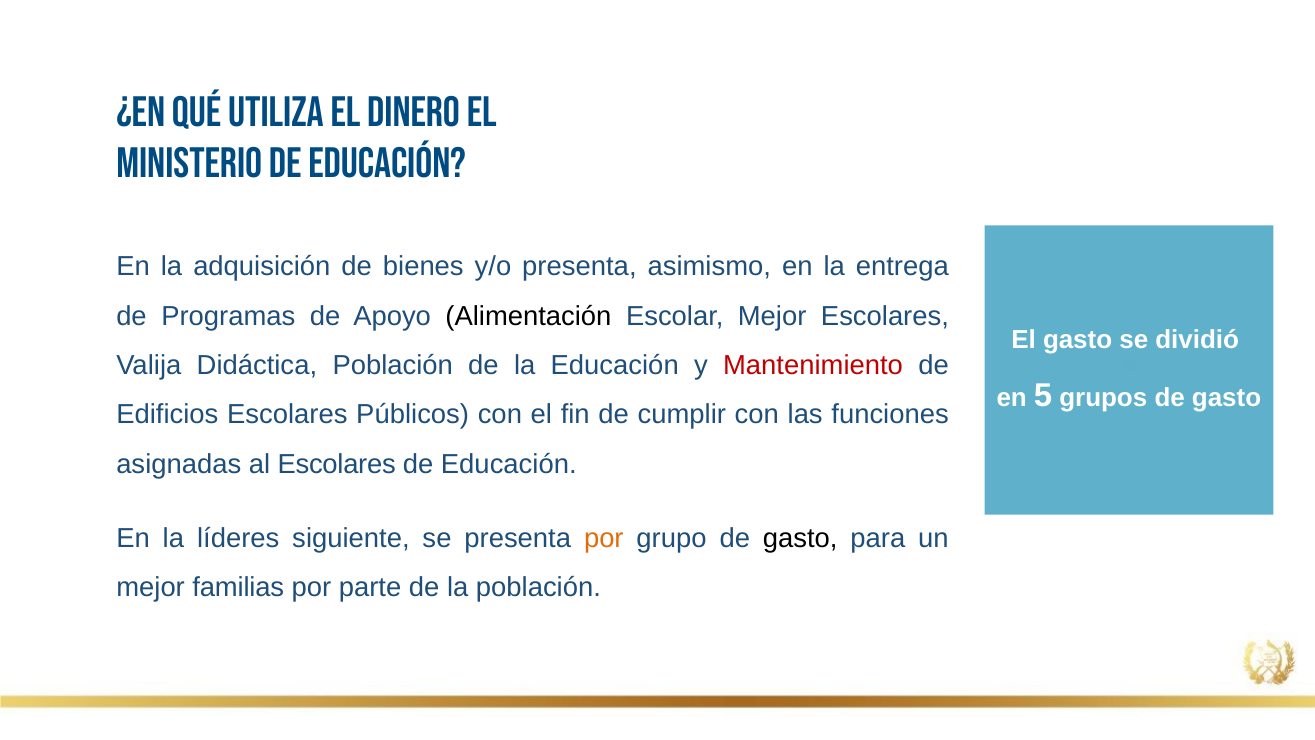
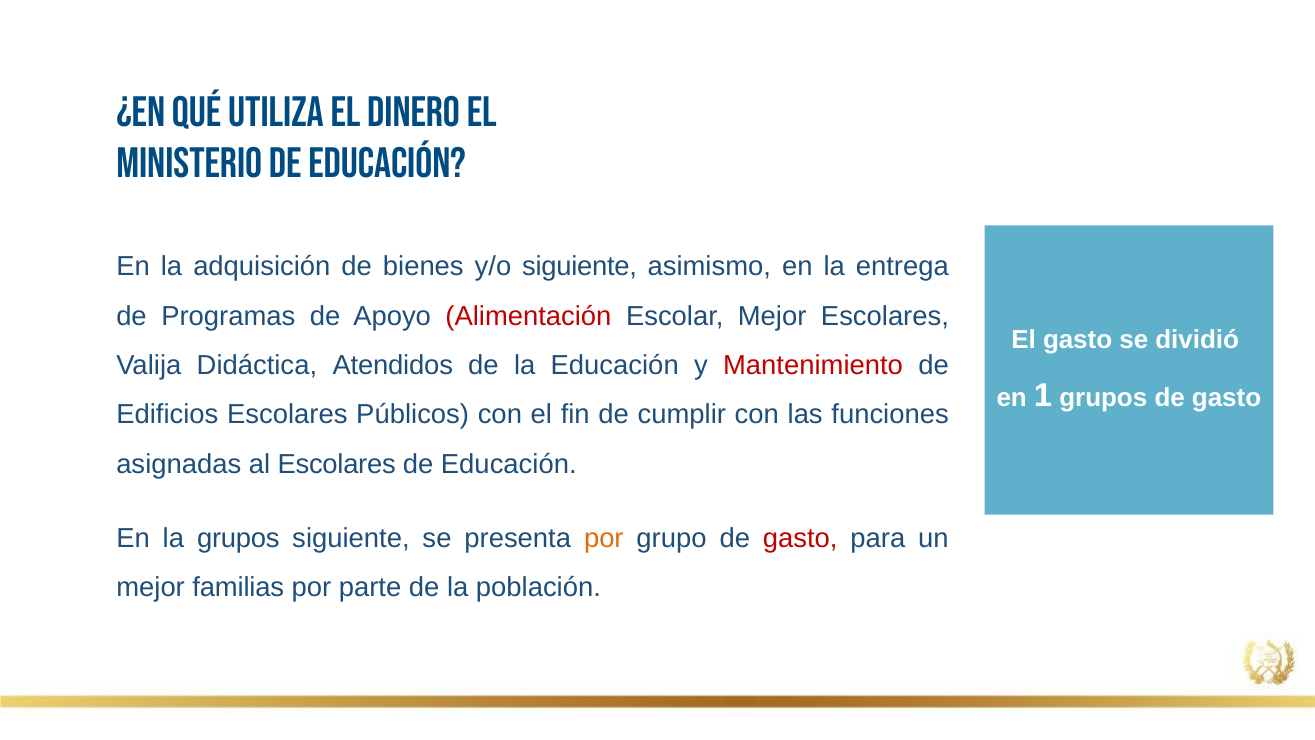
y/o presenta: presenta -> siguiente
Alimentación colour: black -> red
Didáctica Población: Población -> Atendidos
5: 5 -> 1
la líderes: líderes -> grupos
gasto at (800, 538) colour: black -> red
